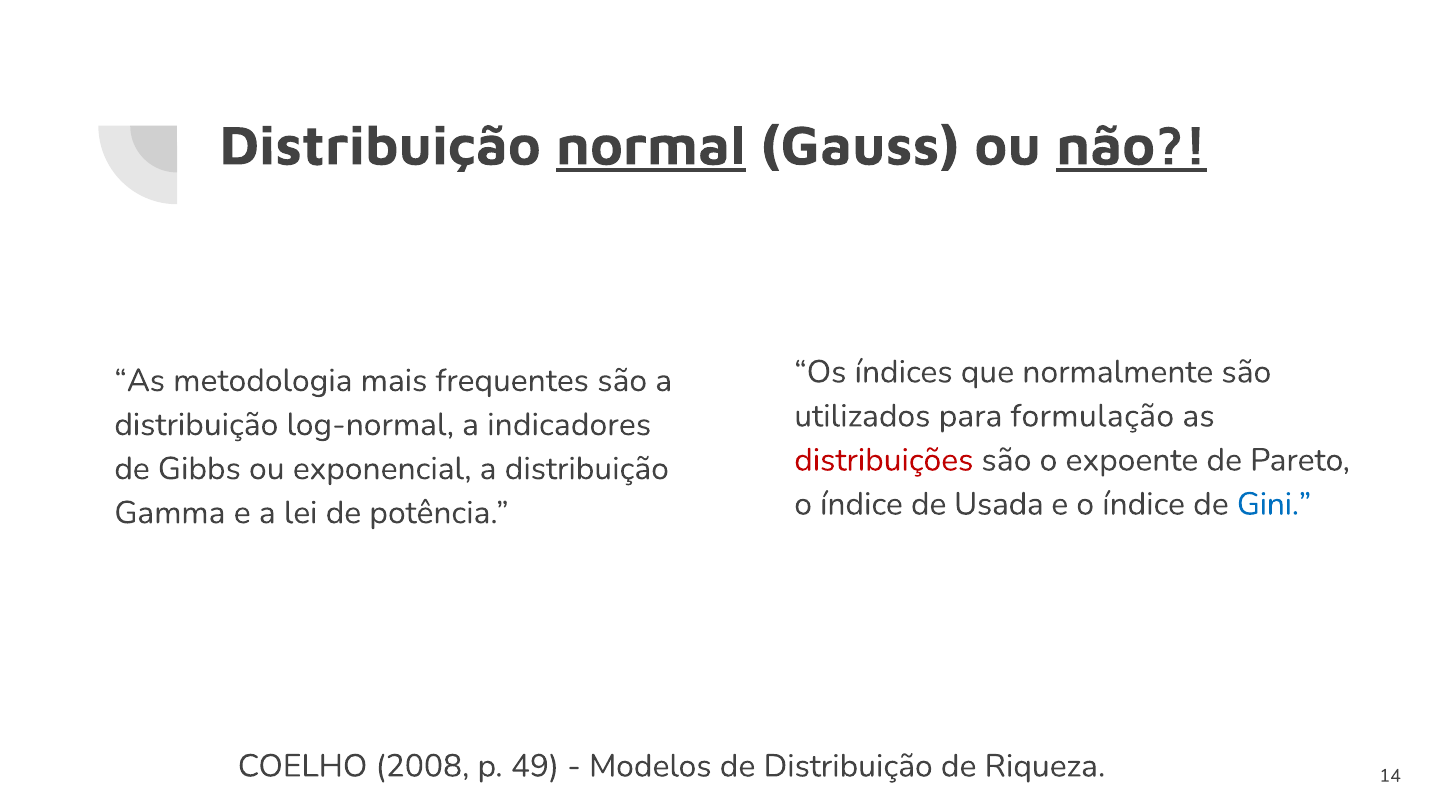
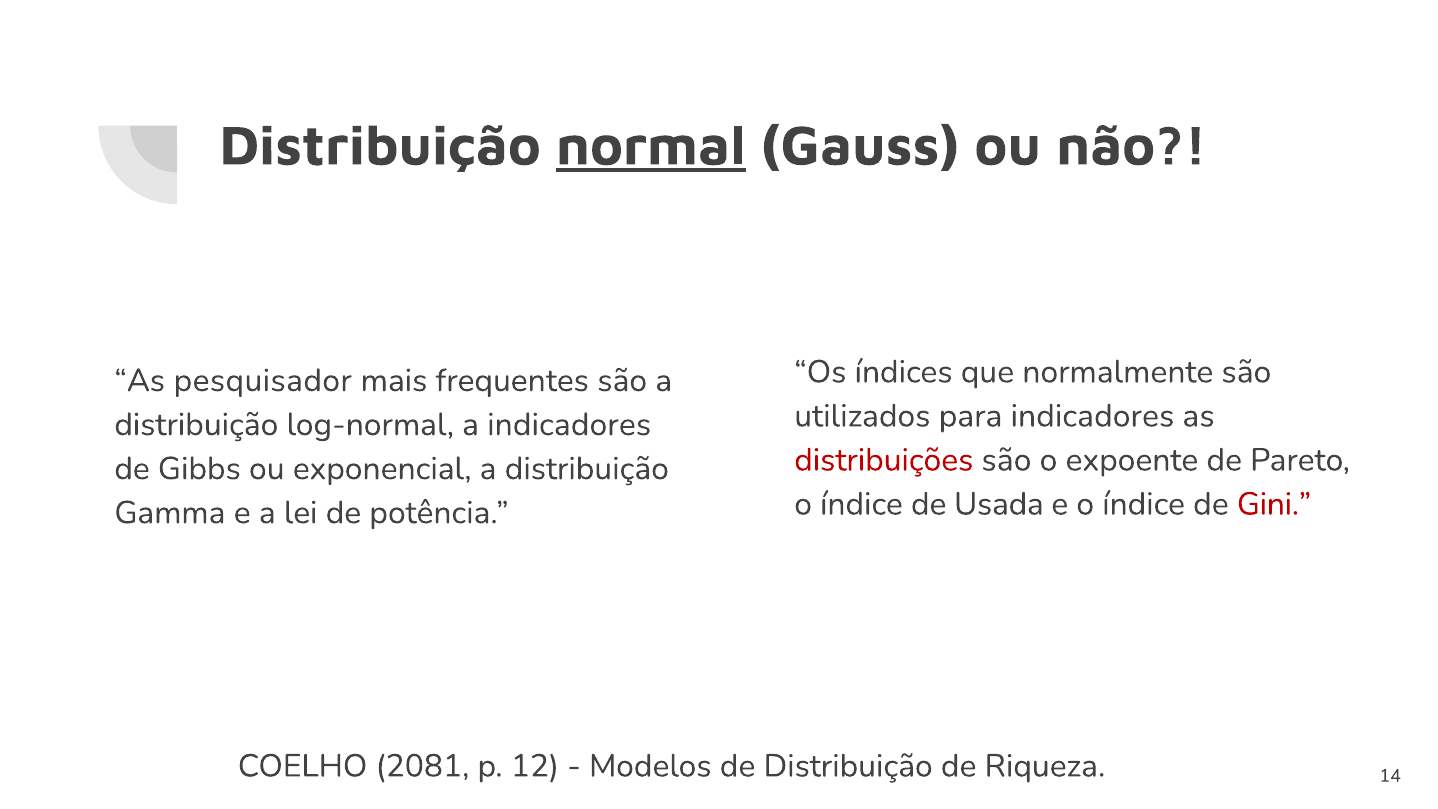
não underline: present -> none
metodologia: metodologia -> pesquisador
para formulação: formulação -> indicadores
Gini colour: blue -> red
2008: 2008 -> 2081
49: 49 -> 12
